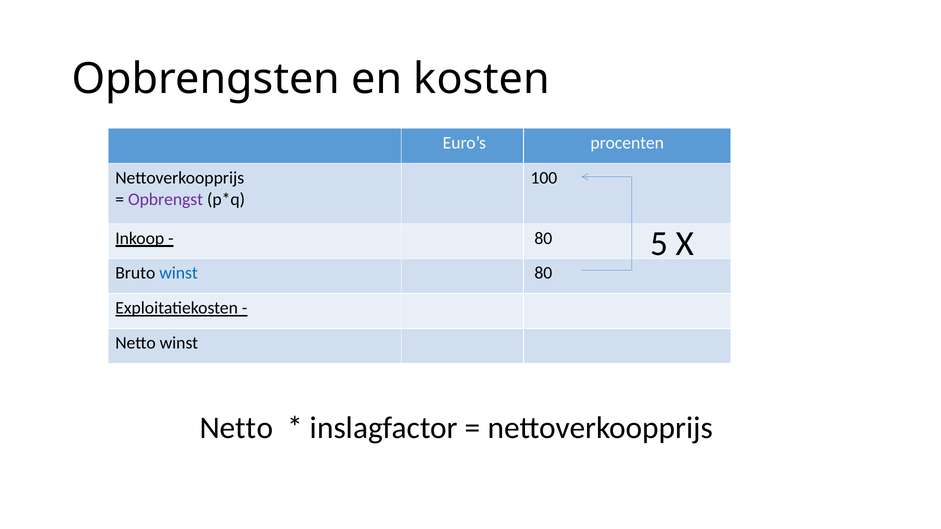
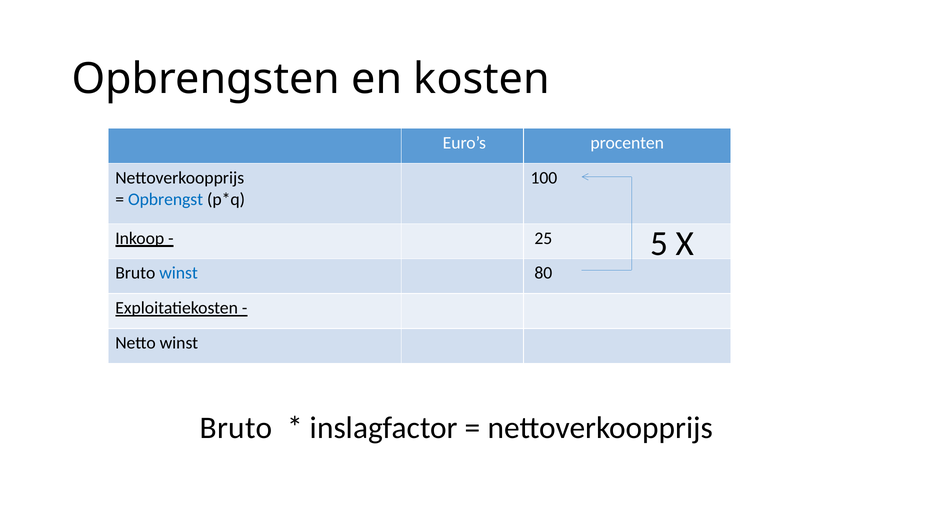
Opbrengst colour: purple -> blue
80 at (543, 238): 80 -> 25
Netto at (236, 428): Netto -> Bruto
